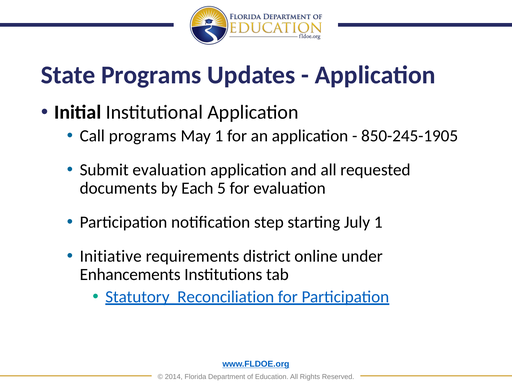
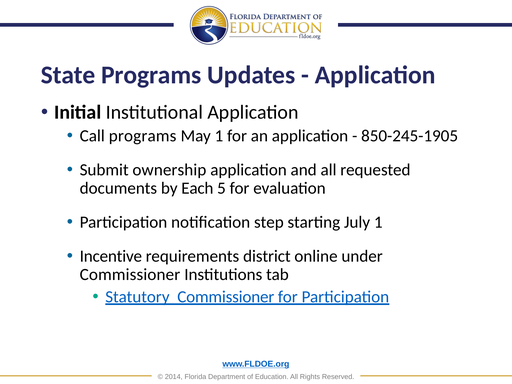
Submit evaluation: evaluation -> ownership
Initiative: Initiative -> Incentive
Enhancements at (130, 275): Enhancements -> Commissioner
Statutory Reconciliation: Reconciliation -> Commissioner
